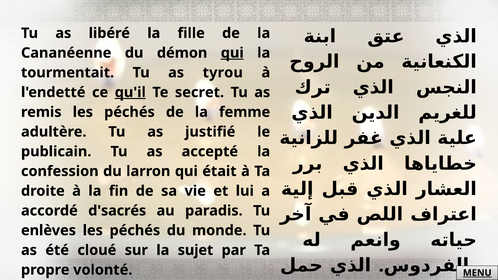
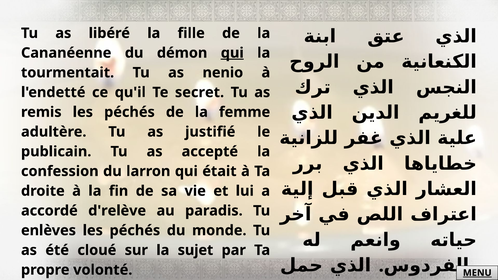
tyrou: tyrou -> nenio
qu'il underline: present -> none
d'sacrés: d'sacrés -> d'relève
